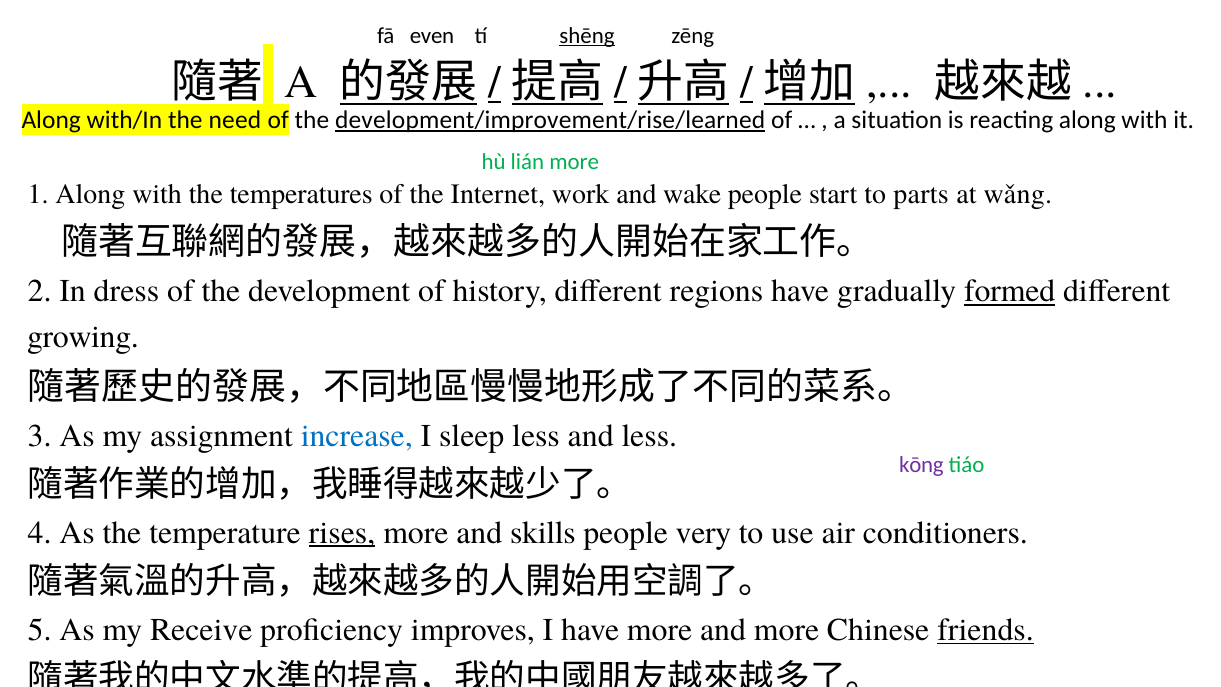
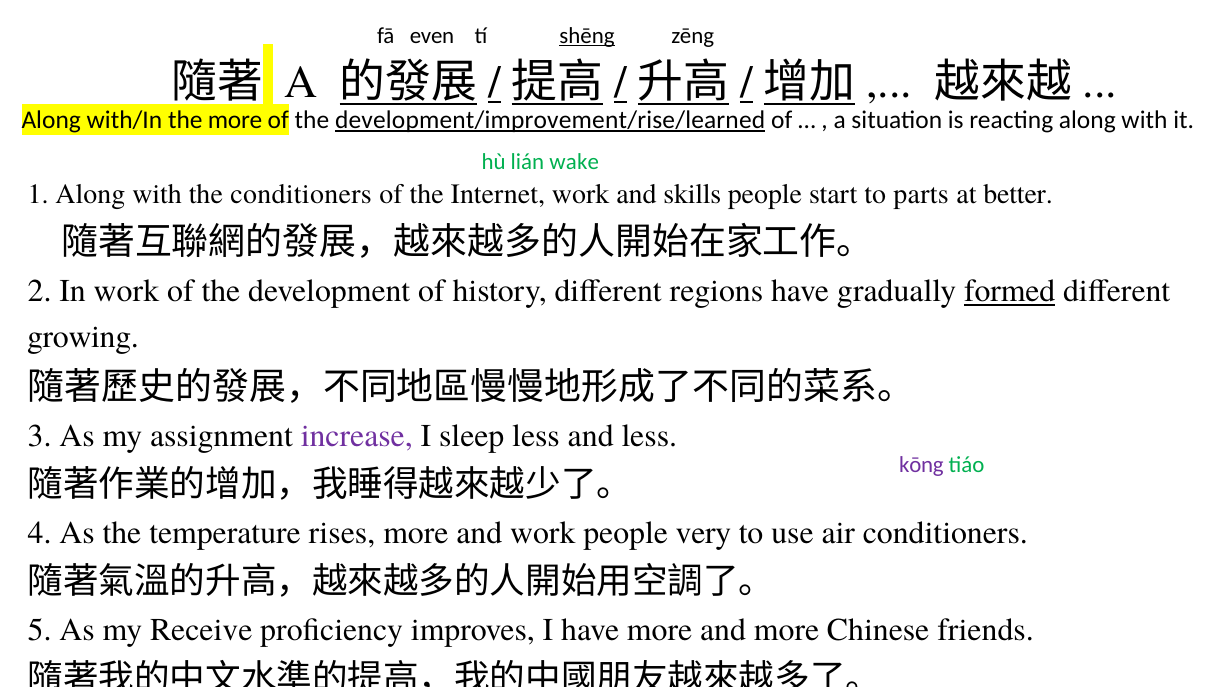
the need: need -> more
lián more: more -> wake
the temperatures: temperatures -> conditioners
wake: wake -> skills
wǎng: wǎng -> better
In dress: dress -> work
increase colour: blue -> purple
rises underline: present -> none
and skills: skills -> work
friends underline: present -> none
